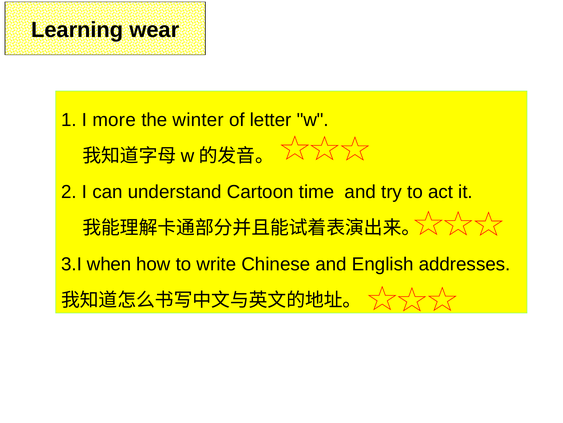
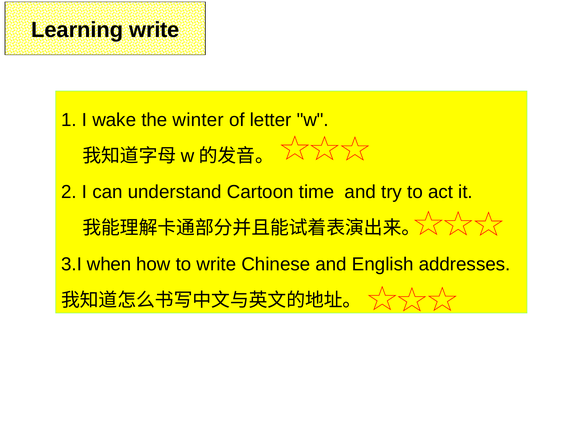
Learning wear: wear -> write
more: more -> wake
